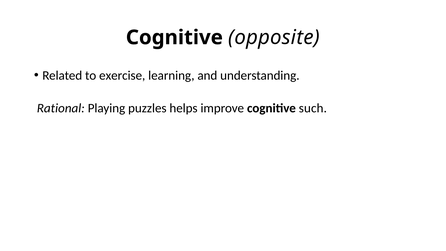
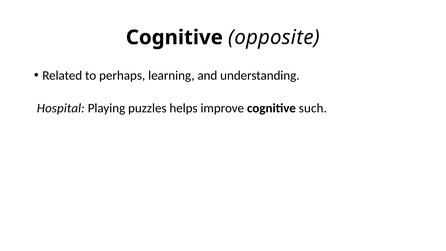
exercise: exercise -> perhaps
Rational: Rational -> Hospital
